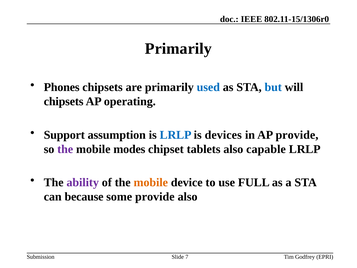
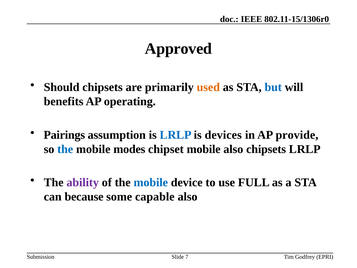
Primarily at (178, 49): Primarily -> Approved
Phones: Phones -> Should
used colour: blue -> orange
chipsets at (64, 101): chipsets -> benefits
Support: Support -> Pairings
the at (65, 149) colour: purple -> blue
chipset tablets: tablets -> mobile
also capable: capable -> chipsets
mobile at (151, 182) colour: orange -> blue
some provide: provide -> capable
